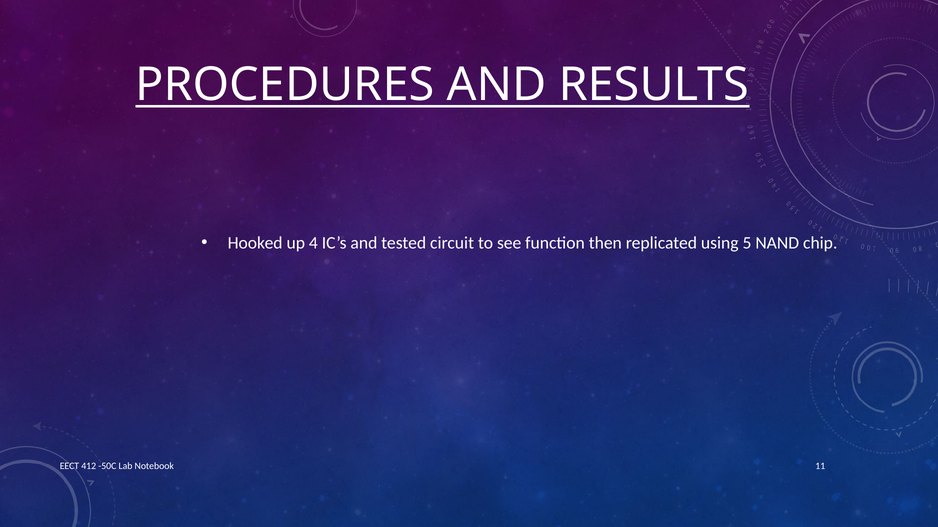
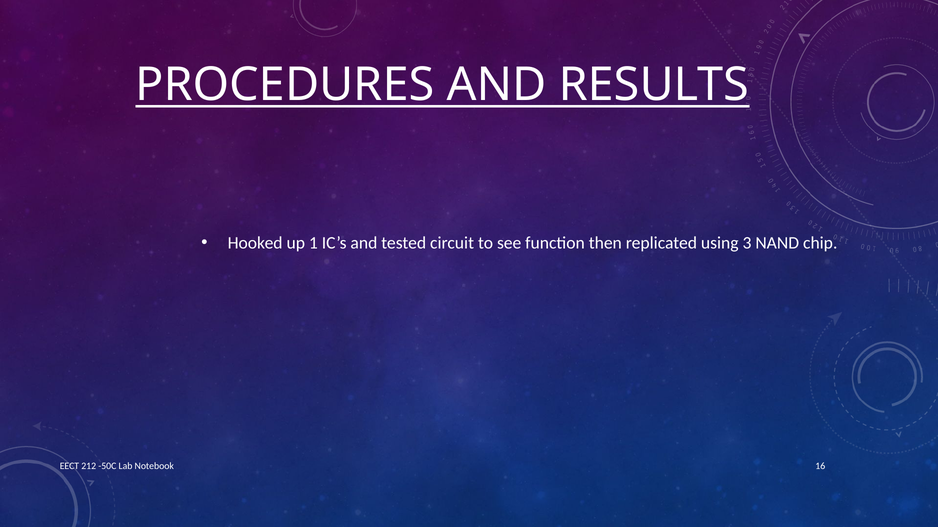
4: 4 -> 1
5: 5 -> 3
412: 412 -> 212
11: 11 -> 16
